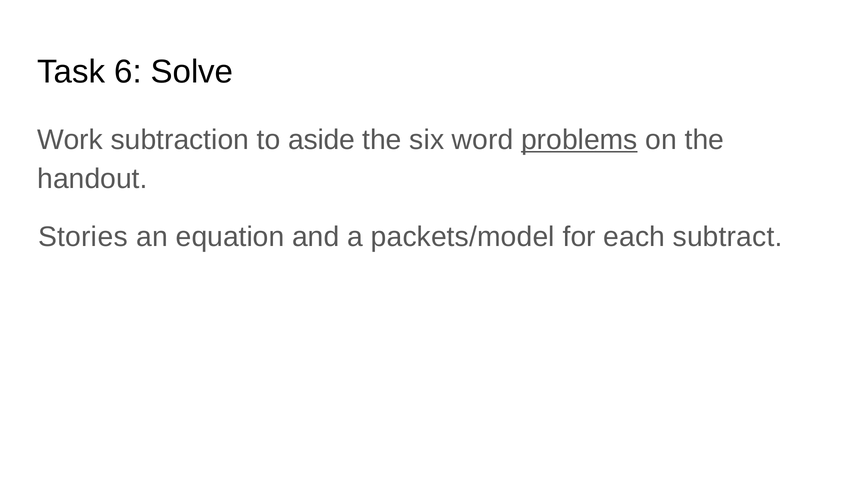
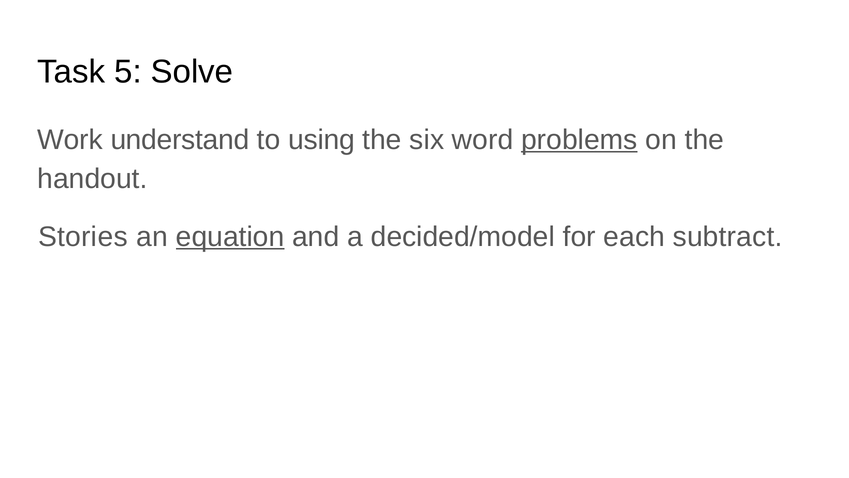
6: 6 -> 5
subtraction: subtraction -> understand
aside: aside -> using
equation underline: none -> present
packets/model: packets/model -> decided/model
